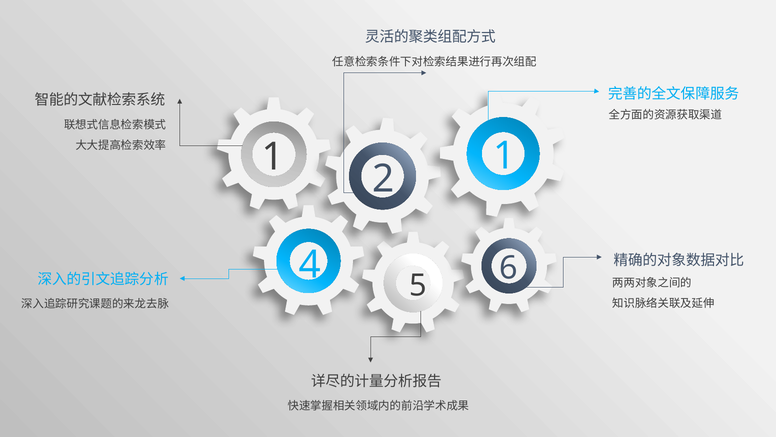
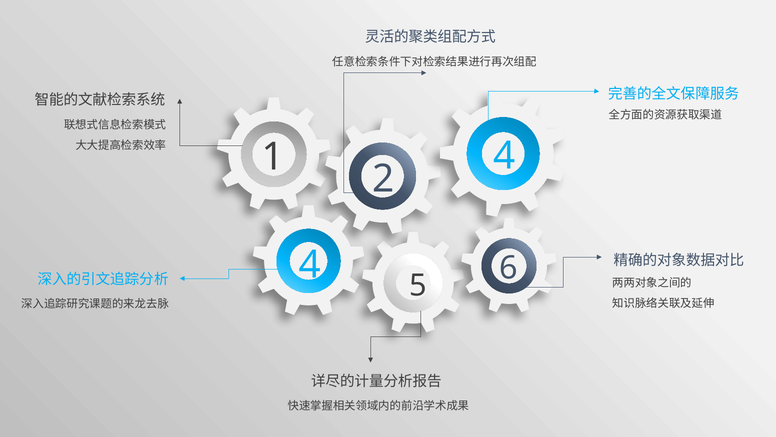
1 at (504, 156): 1 -> 4
